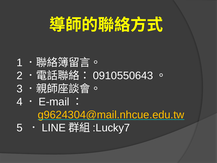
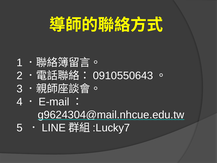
g9624304@mail.nhcue.edu.tw colour: yellow -> white
